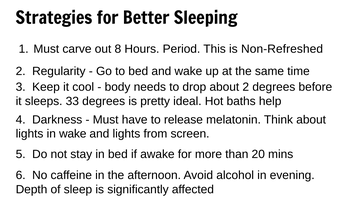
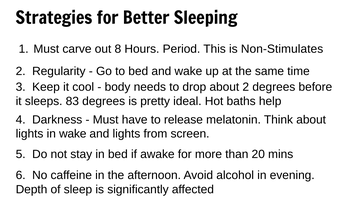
Non-Refreshed: Non-Refreshed -> Non-Stimulates
33: 33 -> 83
